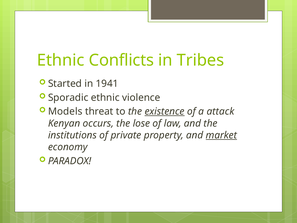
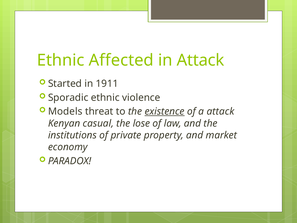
Conflicts: Conflicts -> Affected
in Tribes: Tribes -> Attack
1941: 1941 -> 1911
occurs: occurs -> casual
market underline: present -> none
